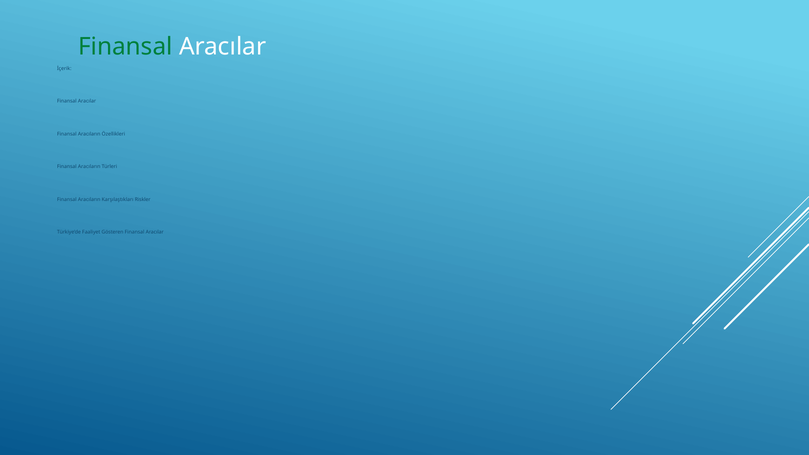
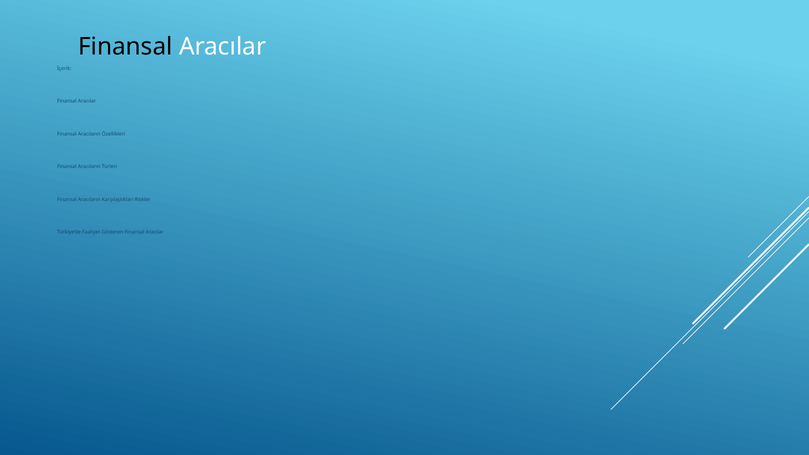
Finansal at (125, 47) colour: green -> black
